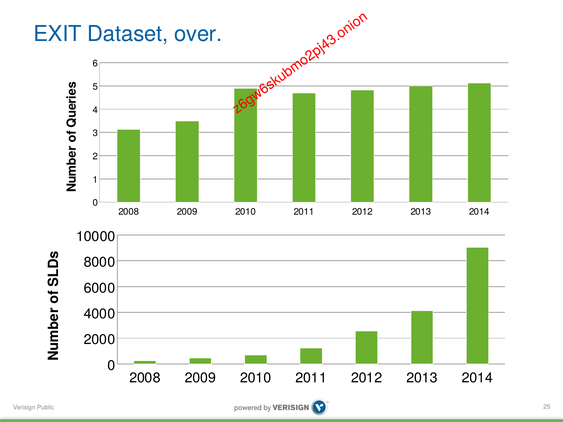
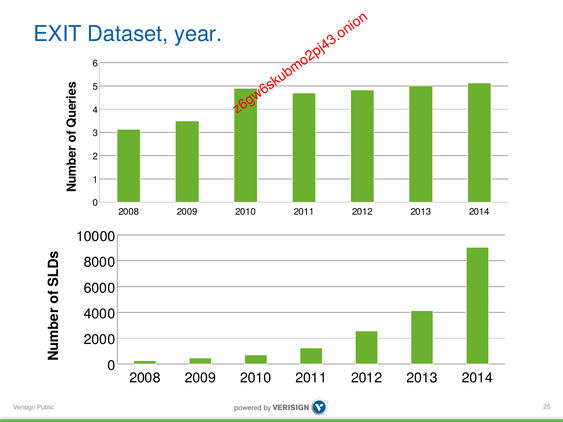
over: over -> year
